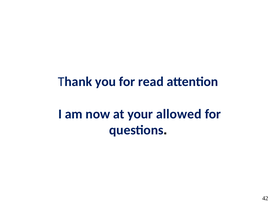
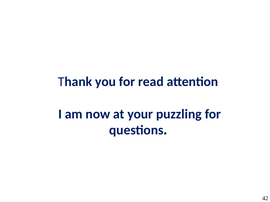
allowed: allowed -> puzzling
